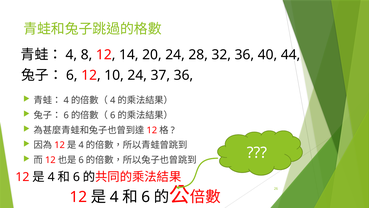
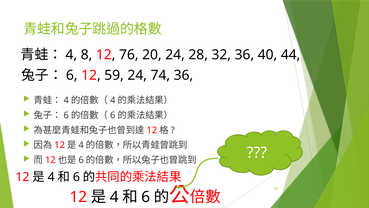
14: 14 -> 76
10: 10 -> 59
37: 37 -> 74
